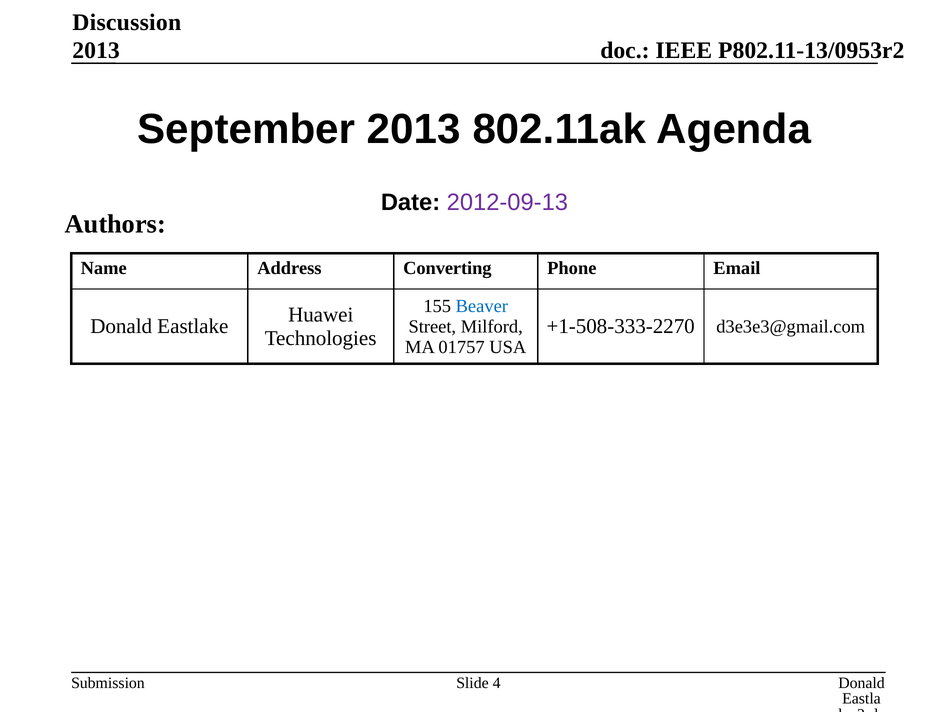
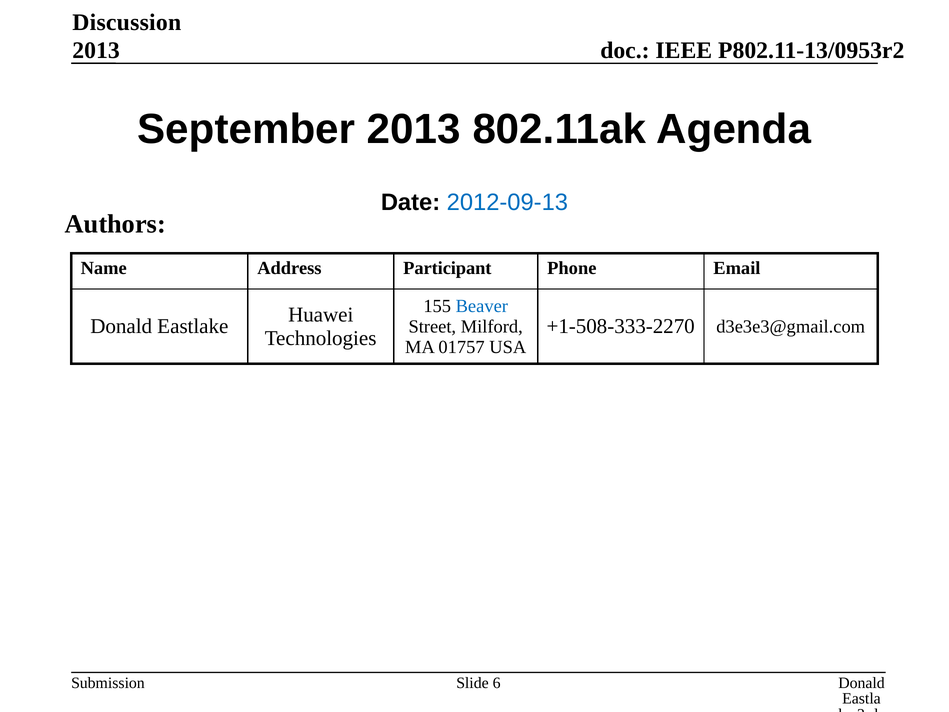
2012-09-13 colour: purple -> blue
Converting: Converting -> Participant
4: 4 -> 6
